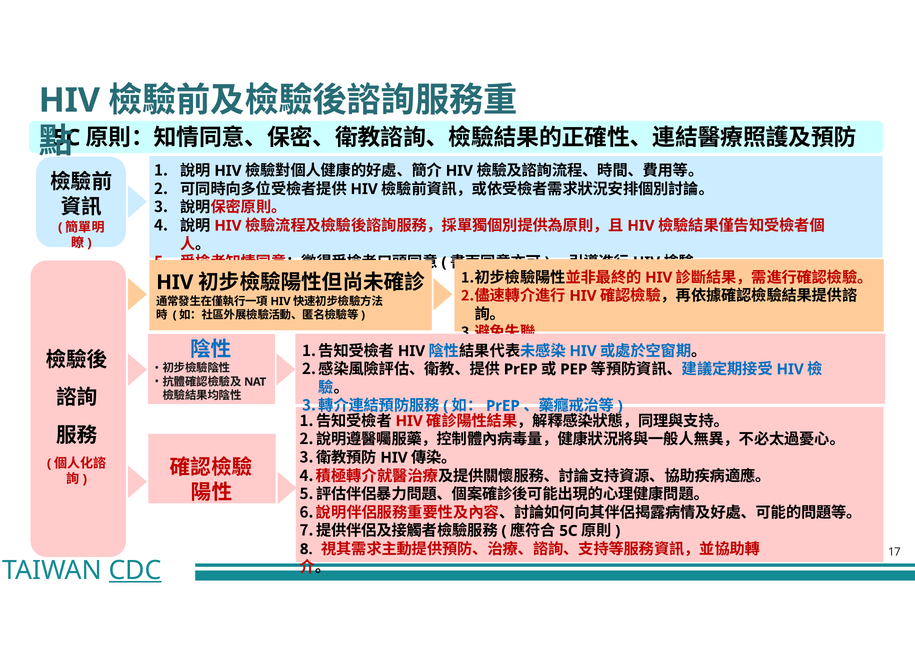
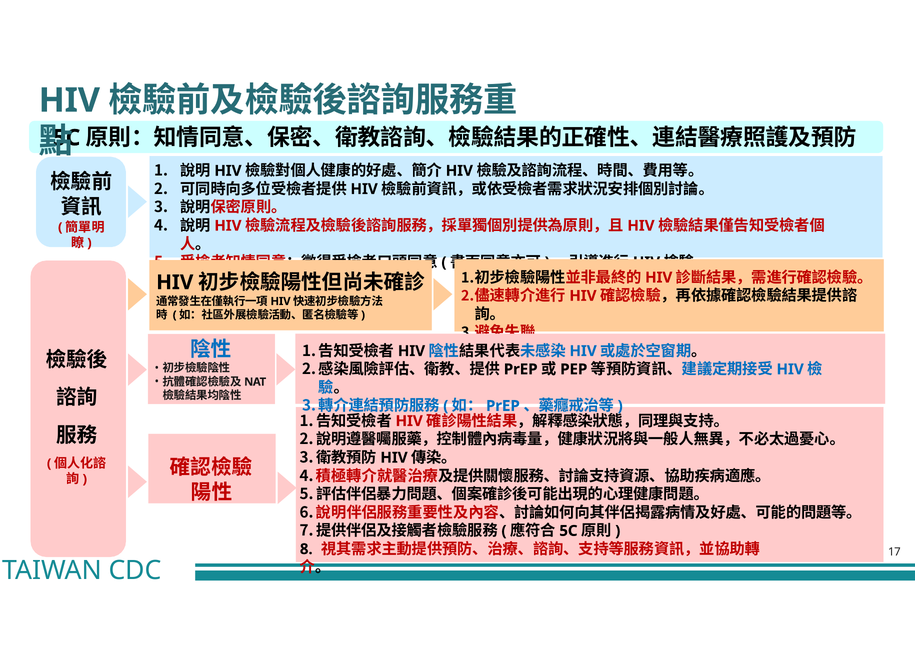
CDC underline: present -> none
